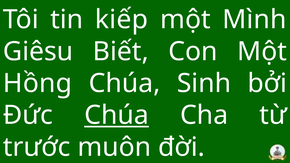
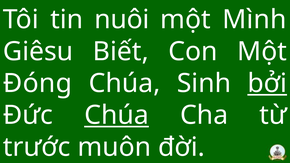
kiếp: kiếp -> nuôi
Hồng: Hồng -> Đóng
bởi underline: none -> present
